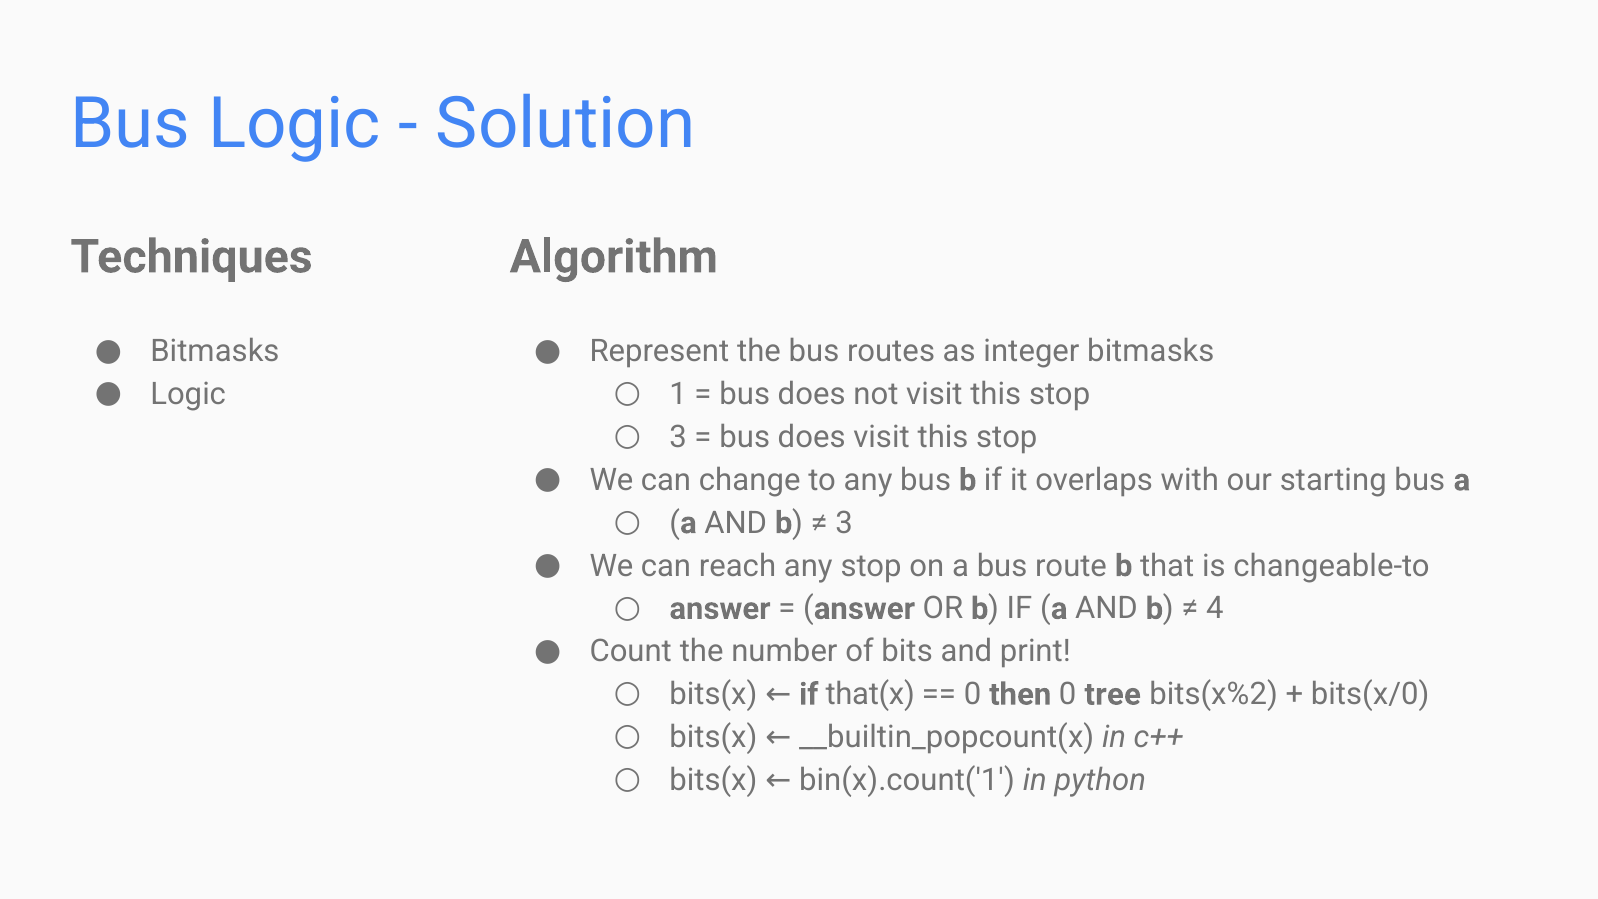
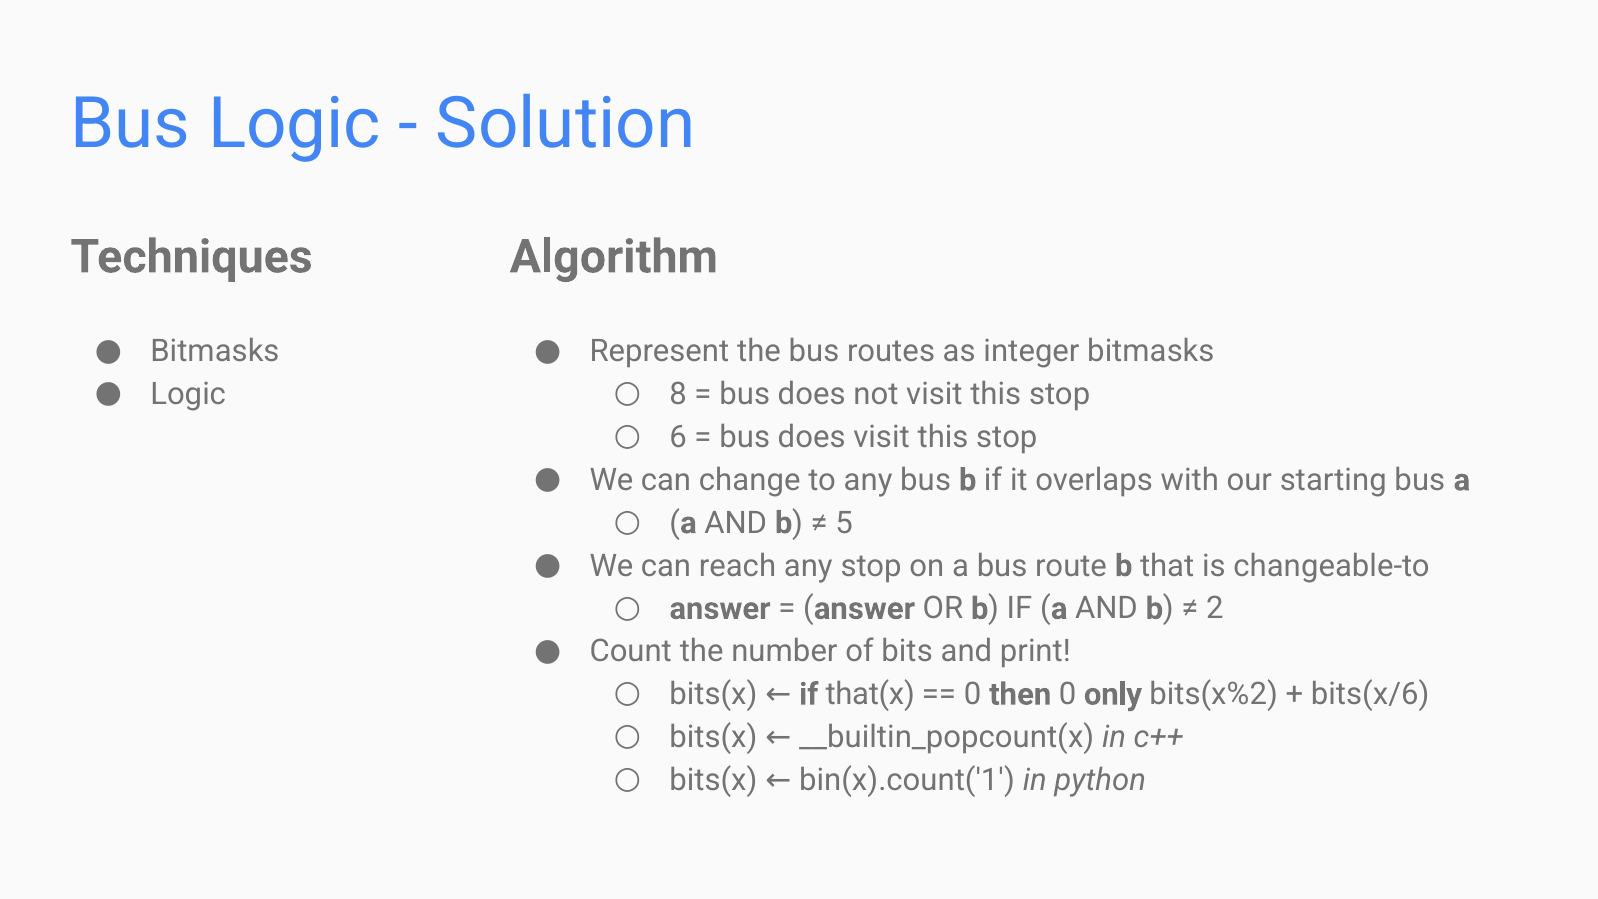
1: 1 -> 8
3 at (678, 437): 3 -> 6
3 at (844, 523): 3 -> 5
4: 4 -> 2
tree: tree -> only
bits(x/0: bits(x/0 -> bits(x/6
